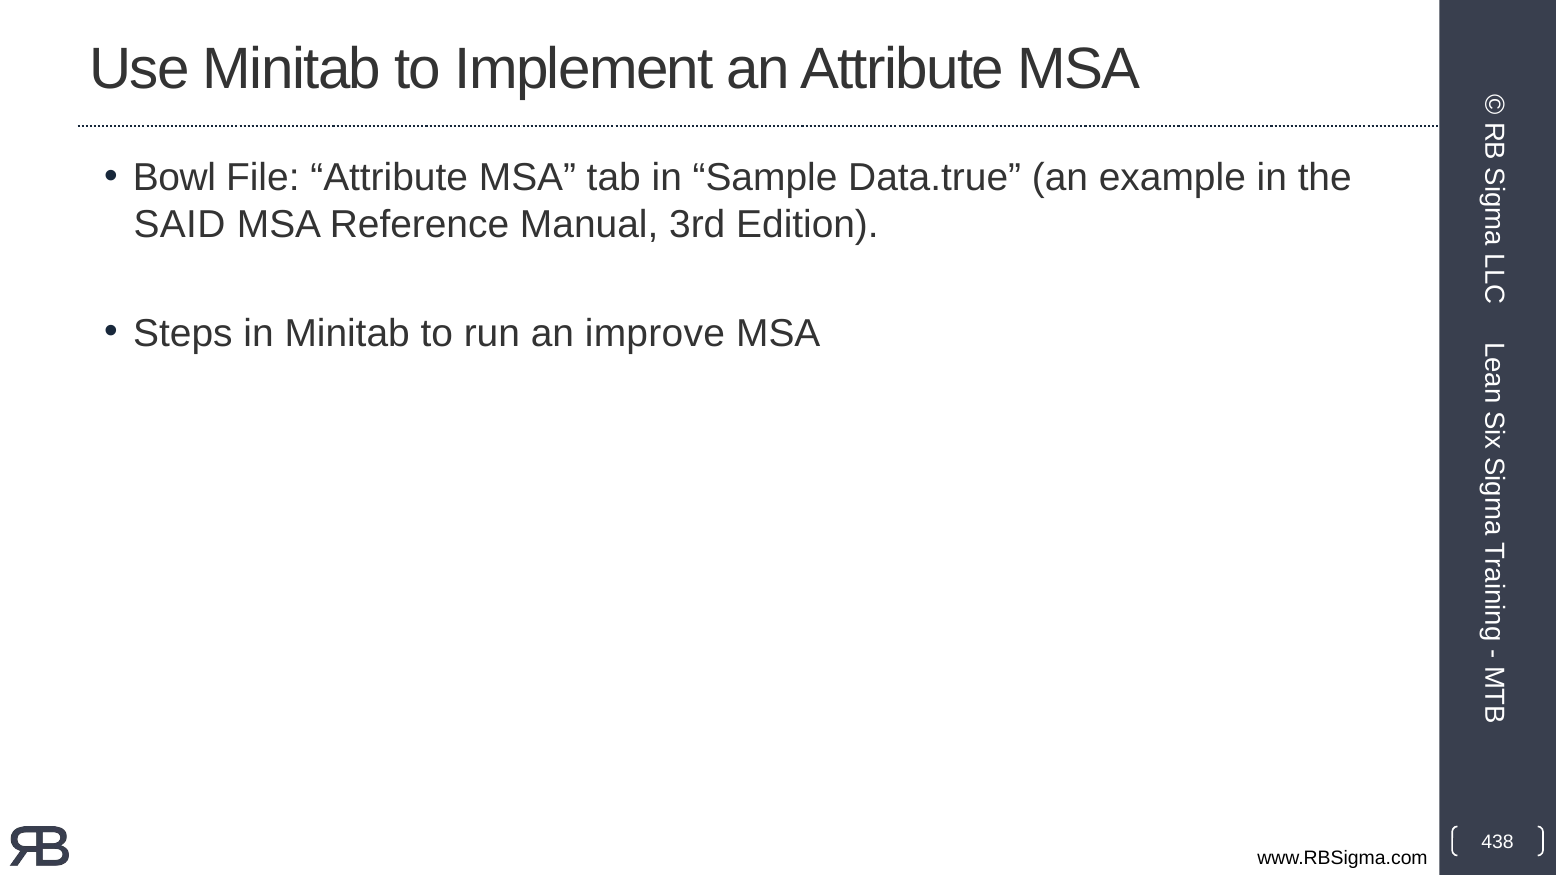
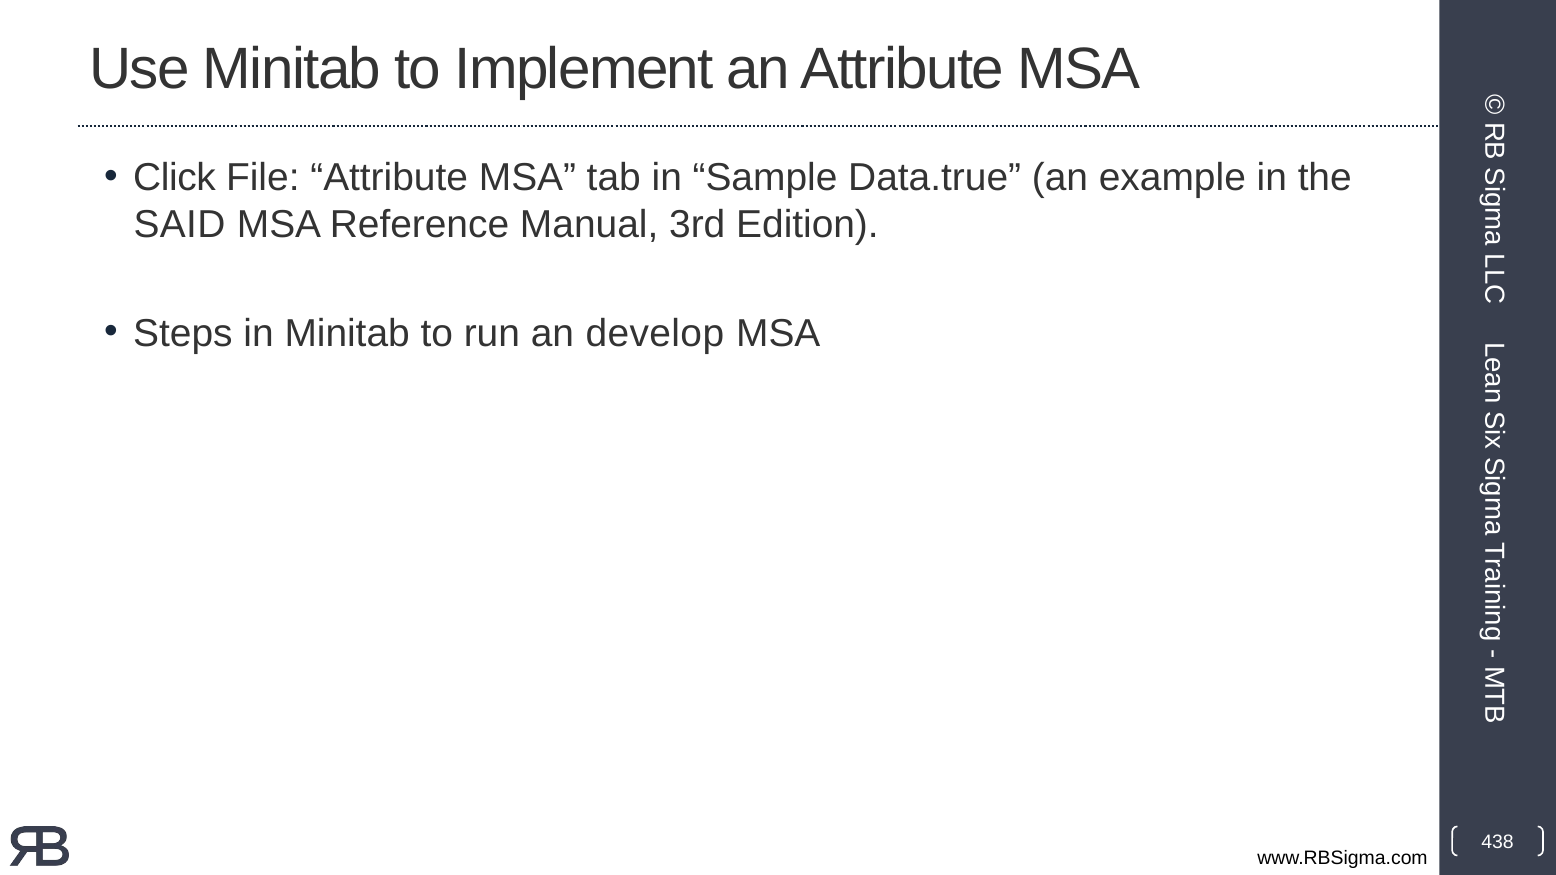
Bowl: Bowl -> Click
improve: improve -> develop
